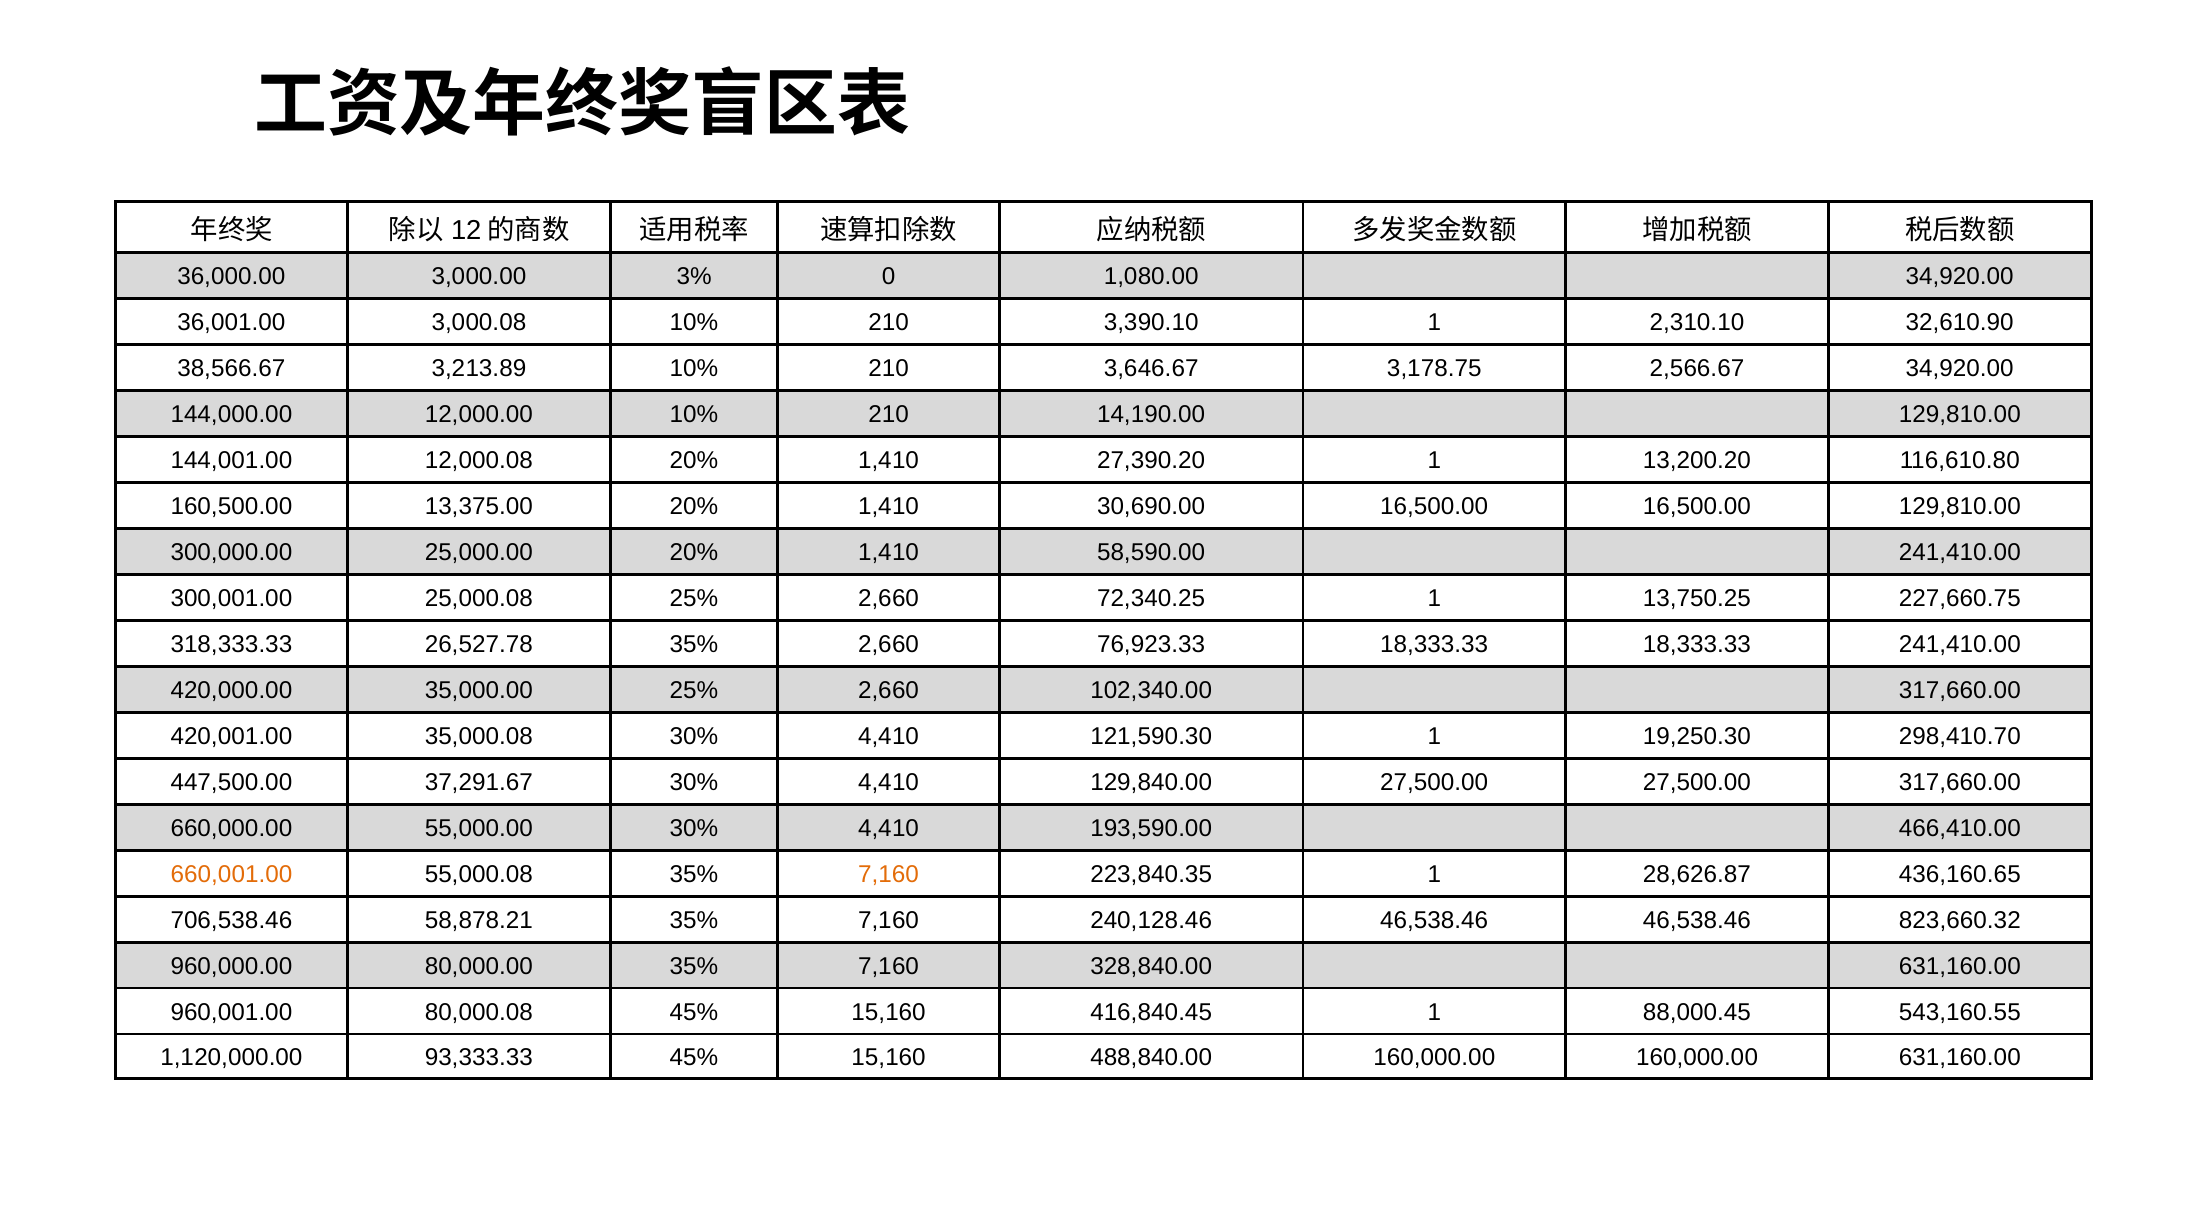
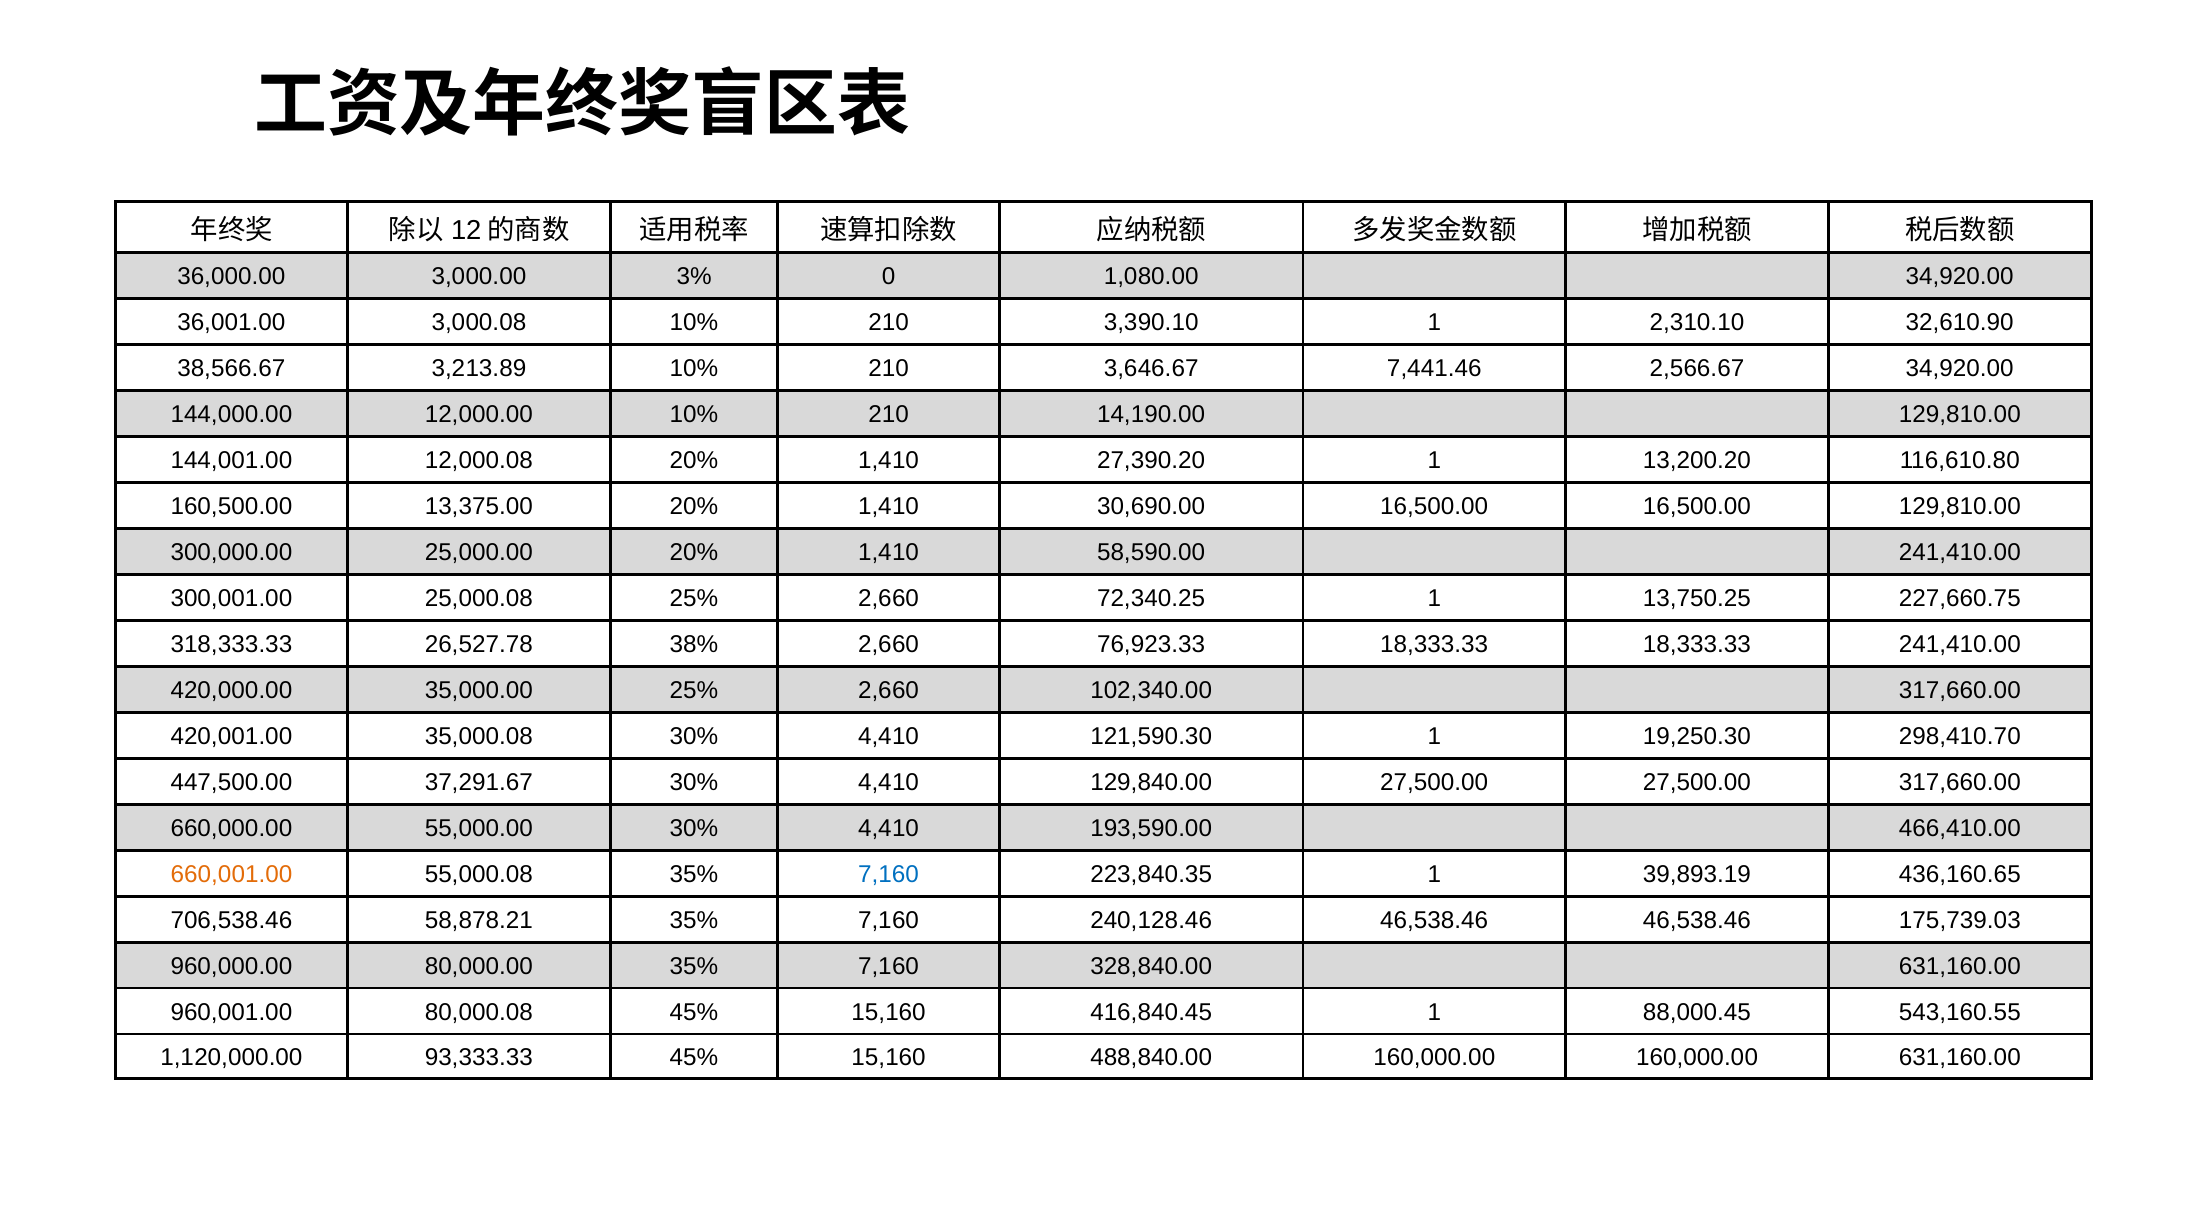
3,178.75: 3,178.75 -> 7,441.46
26,527.78 35%: 35% -> 38%
7,160 at (889, 874) colour: orange -> blue
28,626.87: 28,626.87 -> 39,893.19
823,660.32: 823,660.32 -> 175,739.03
